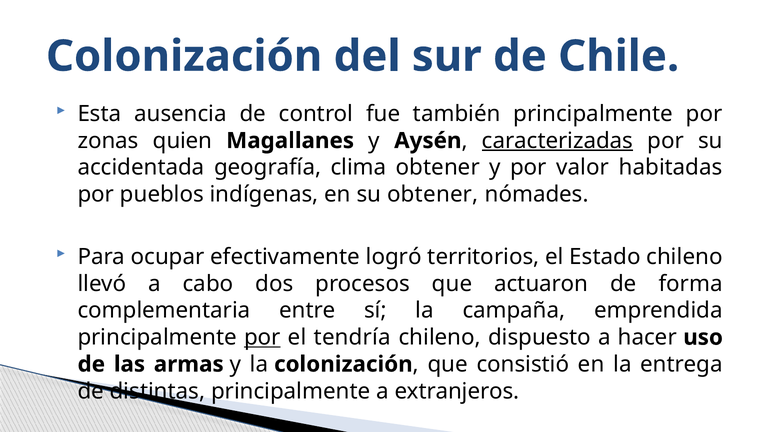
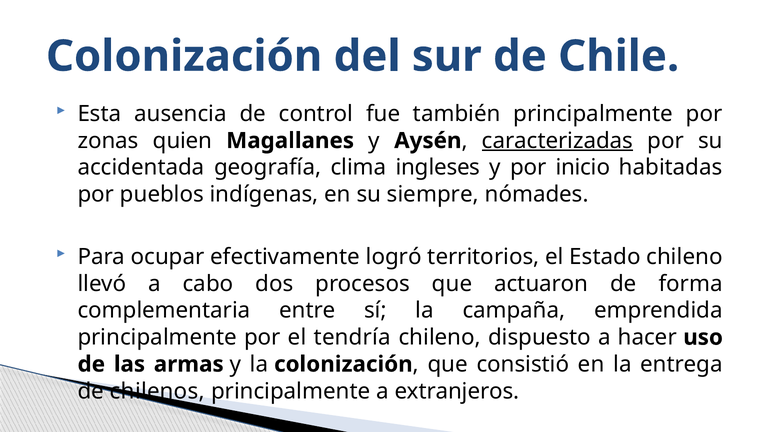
clima obtener: obtener -> ingleses
valor: valor -> inicio
su obtener: obtener -> siempre
por at (262, 337) underline: present -> none
distintas: distintas -> chilenos
